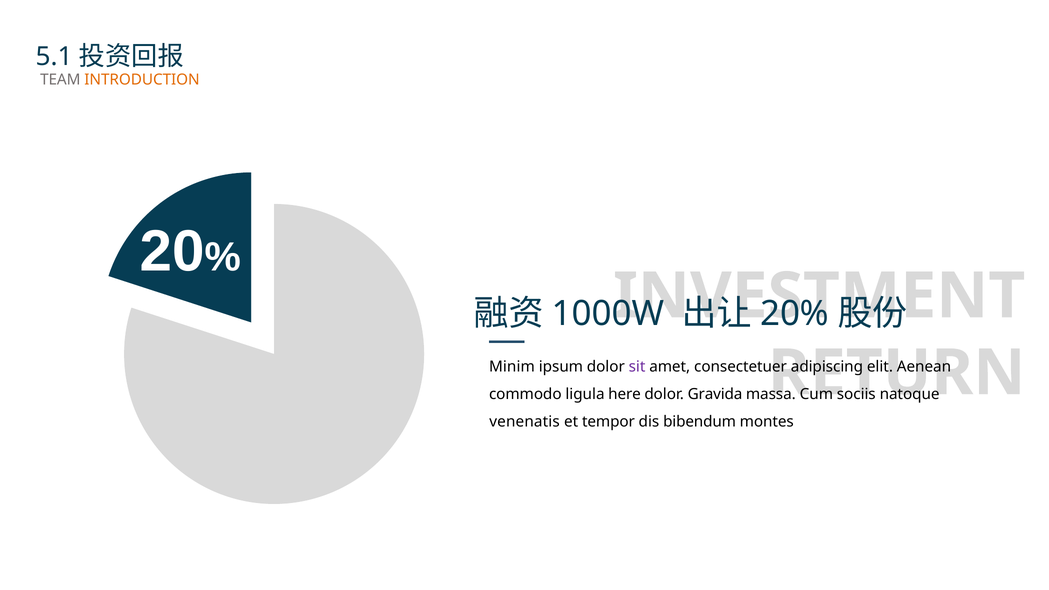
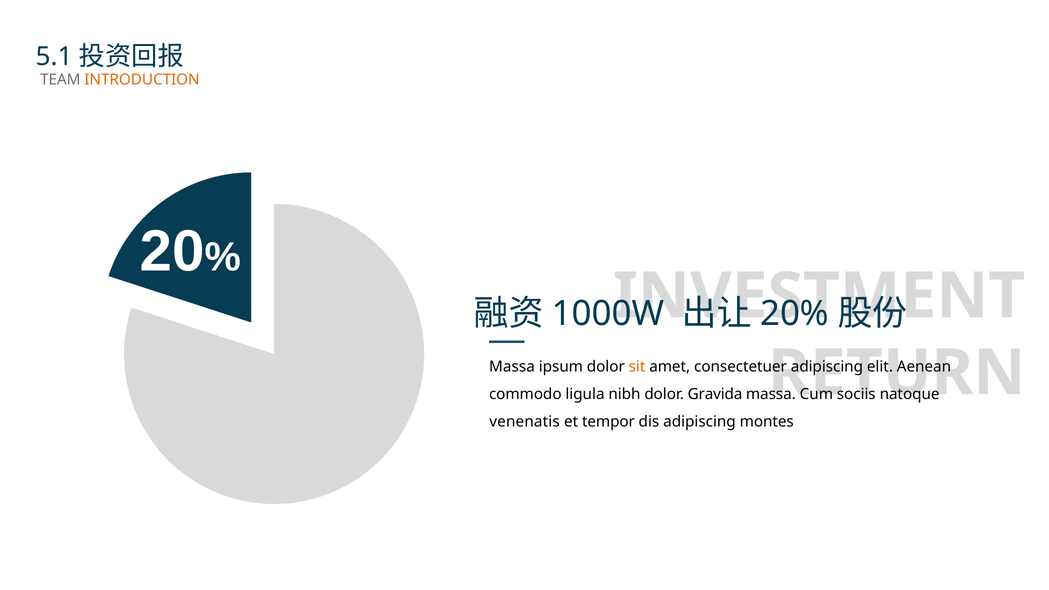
Minim at (512, 367): Minim -> Massa
sit colour: purple -> orange
here: here -> nibh
dis bibendum: bibendum -> adipiscing
